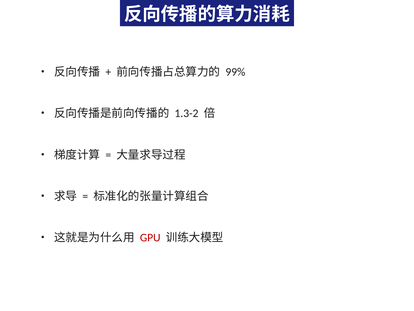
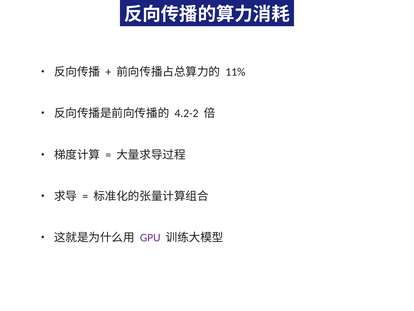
99%: 99% -> 11%
1.3-2: 1.3-2 -> 4.2-2
GPU colour: red -> purple
